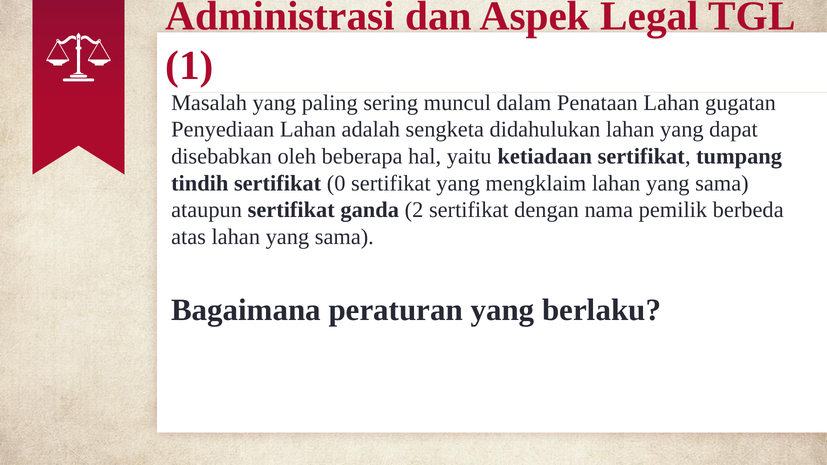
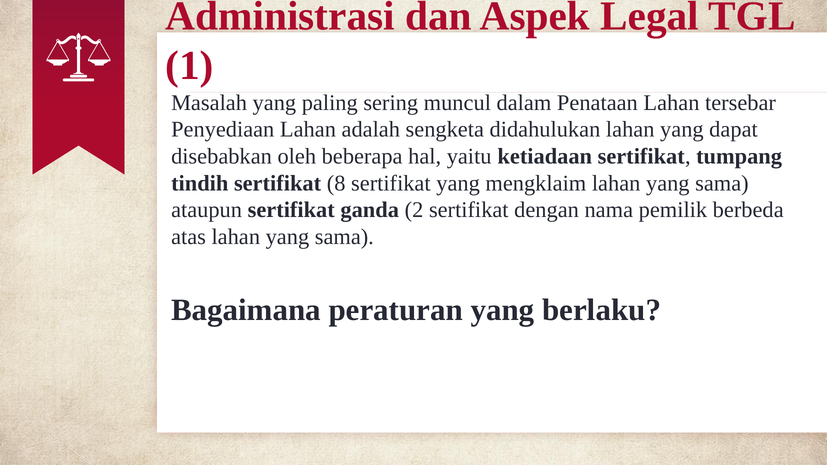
gugatan: gugatan -> tersebar
0: 0 -> 8
